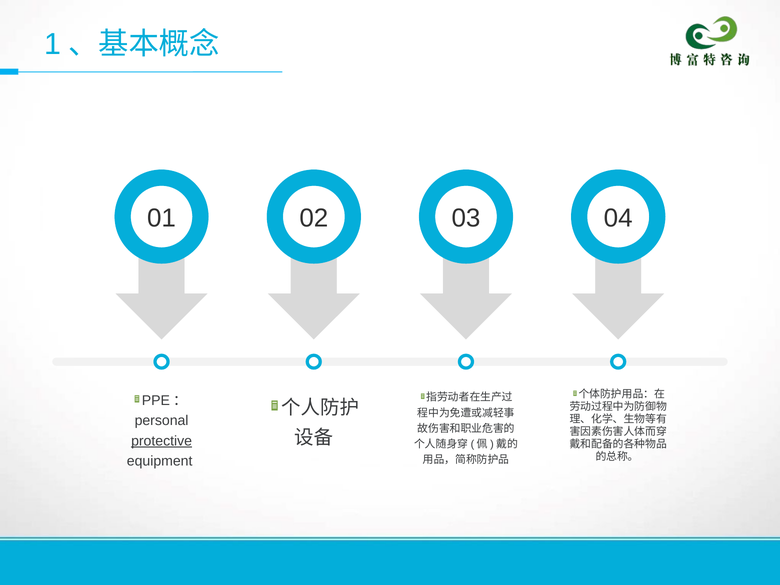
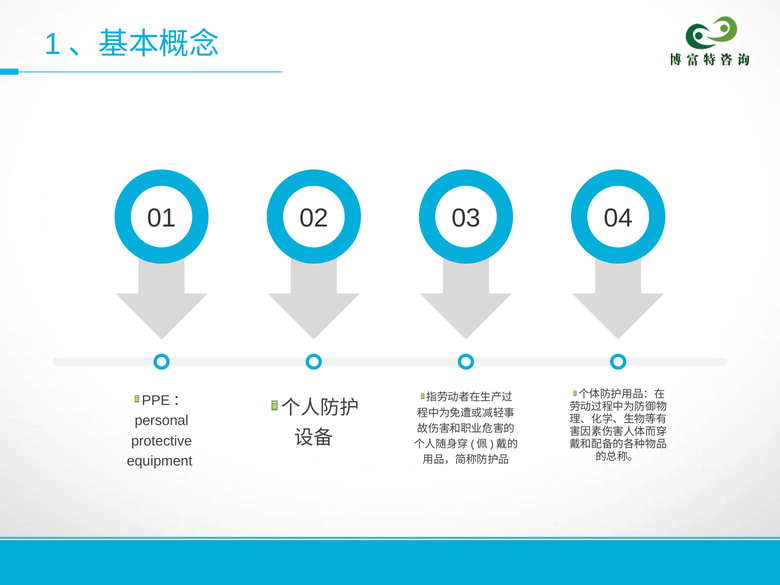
protective underline: present -> none
